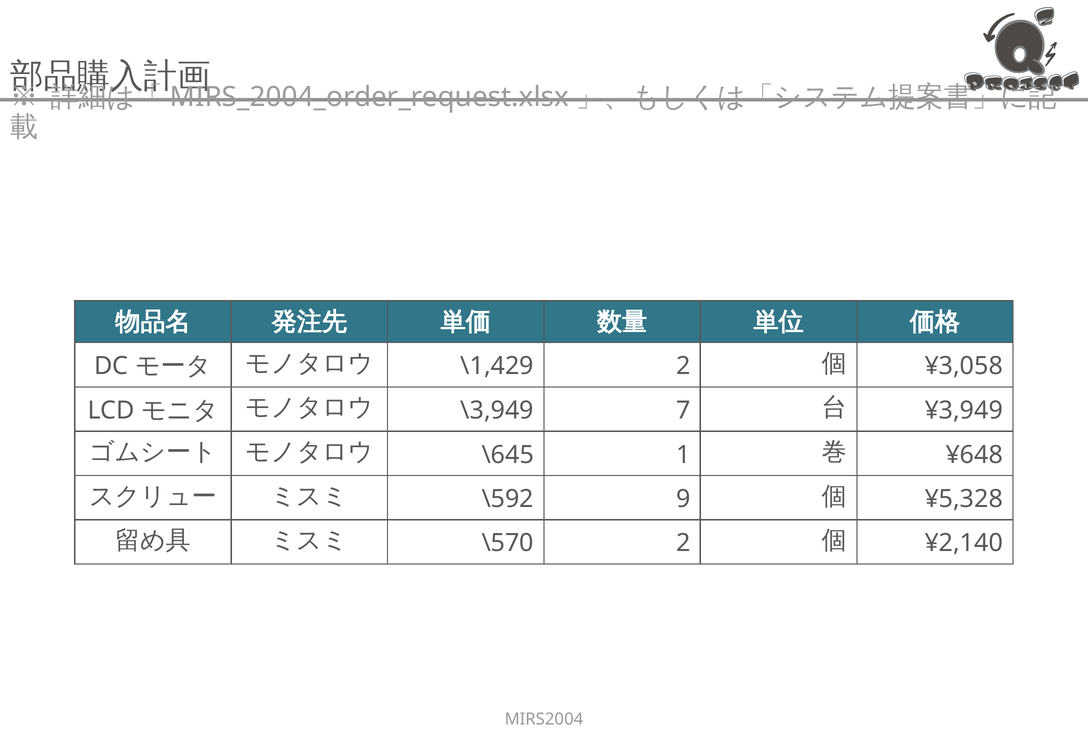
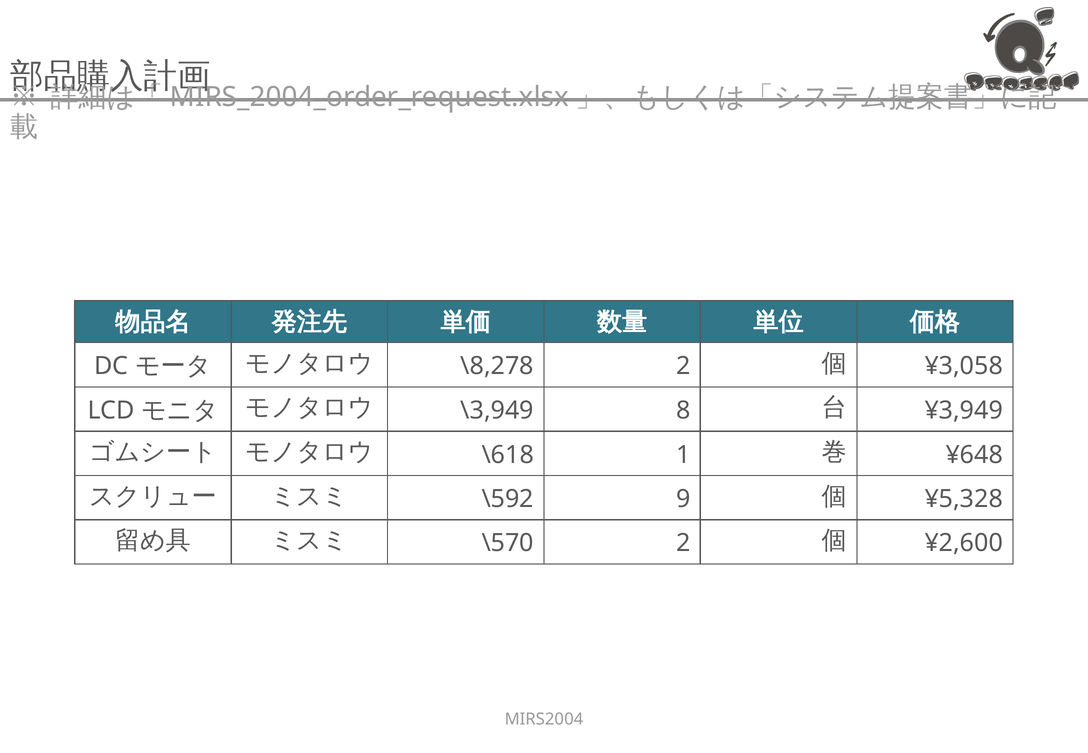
\1,429: \1,429 -> \8,278
7: 7 -> 8
\645: \645 -> \618
¥2,140: ¥2,140 -> ¥2,600
